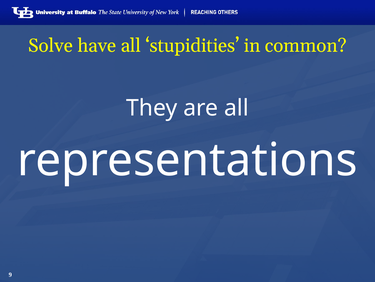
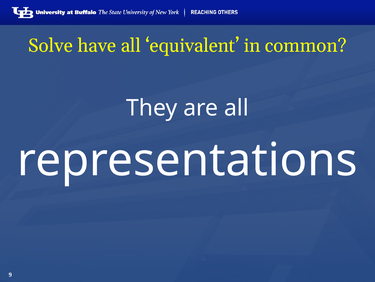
stupidities: stupidities -> equivalent
